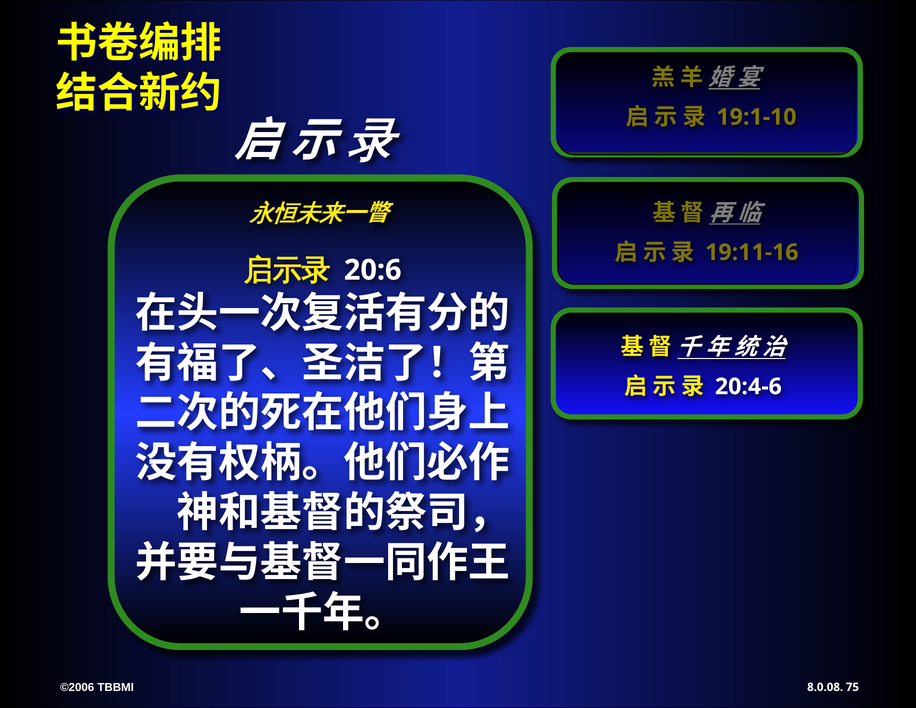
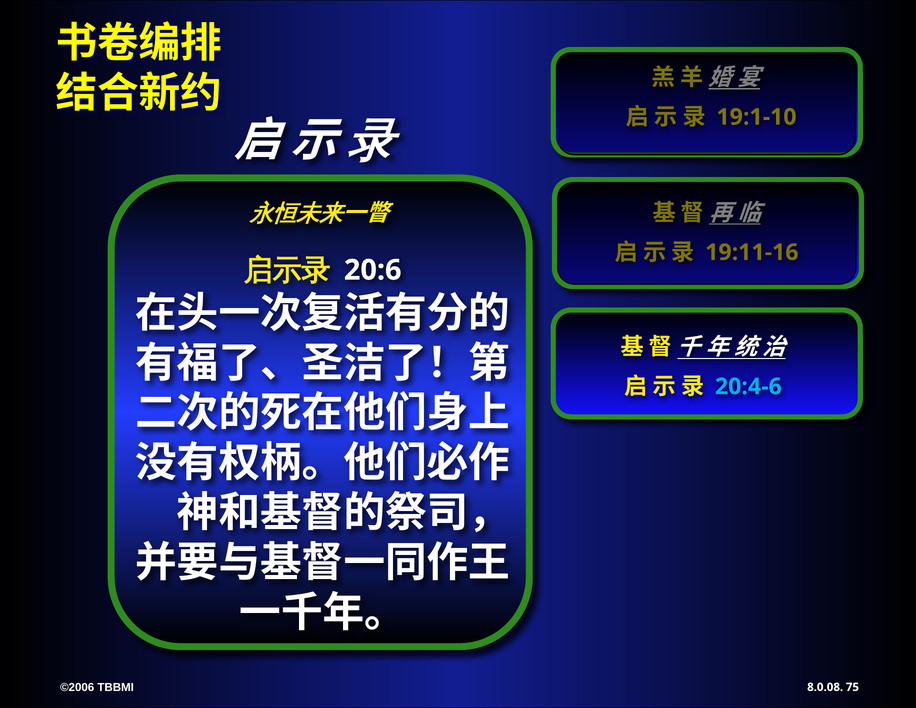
20:4-6 colour: white -> light blue
